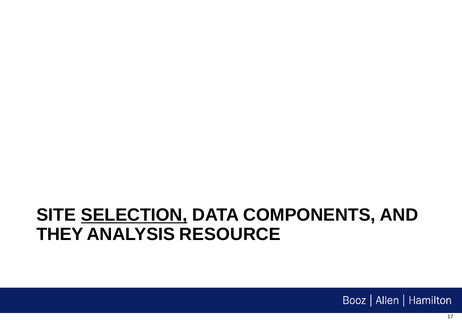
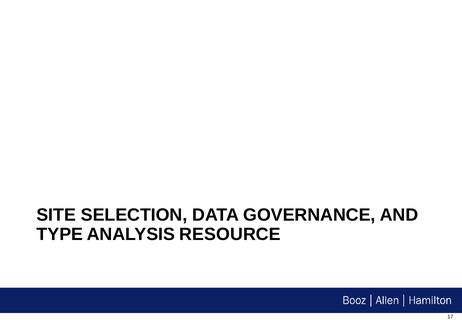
SELECTION underline: present -> none
COMPONENTS: COMPONENTS -> GOVERNANCE
THEY: THEY -> TYPE
